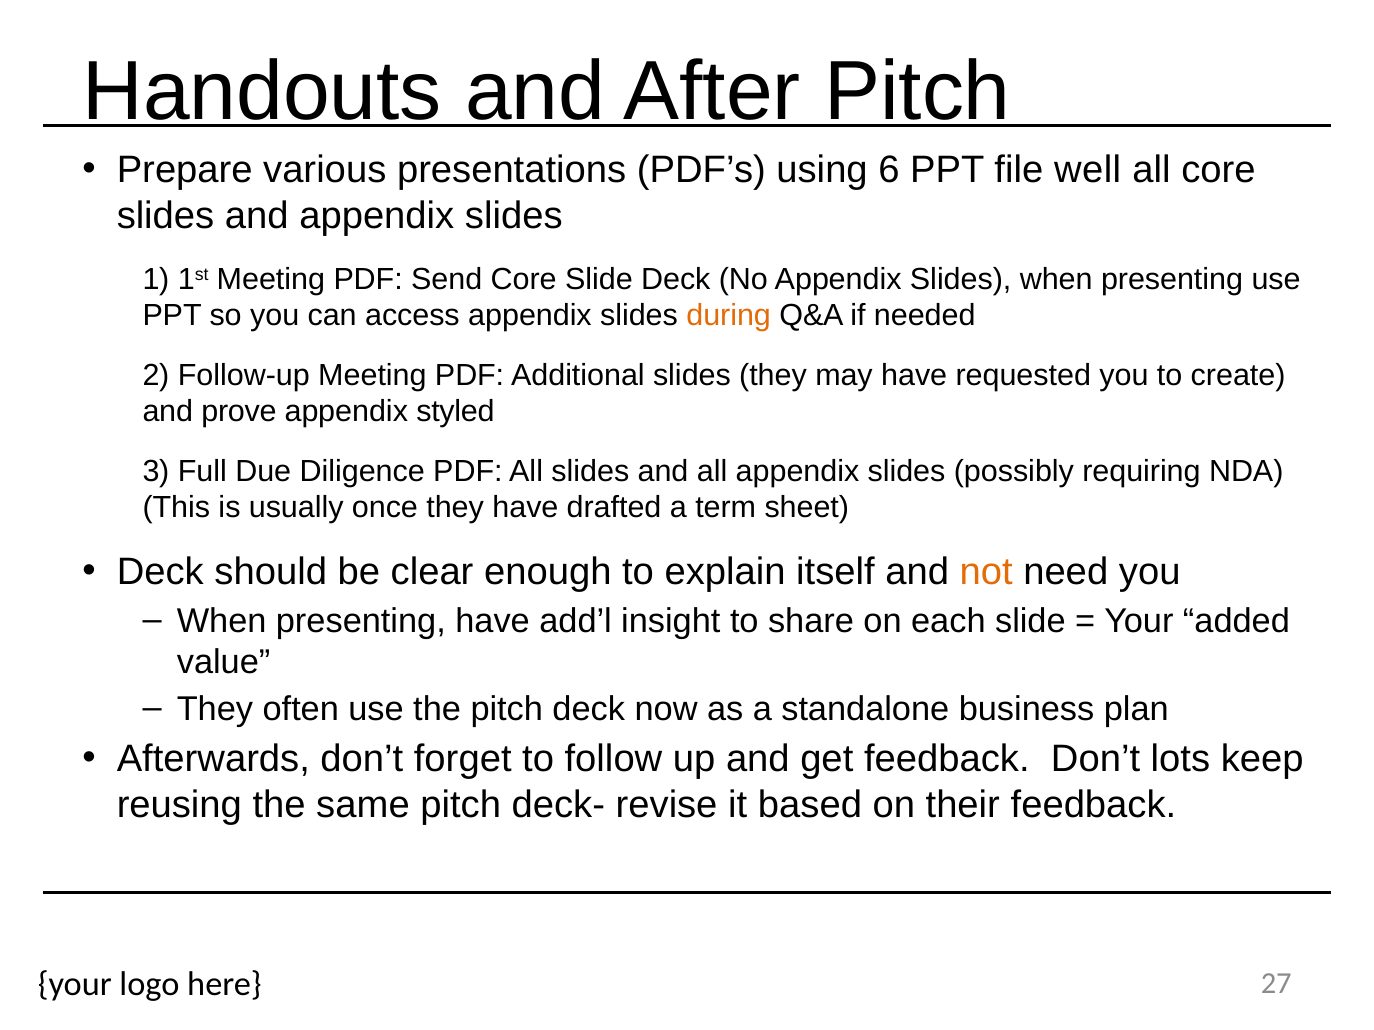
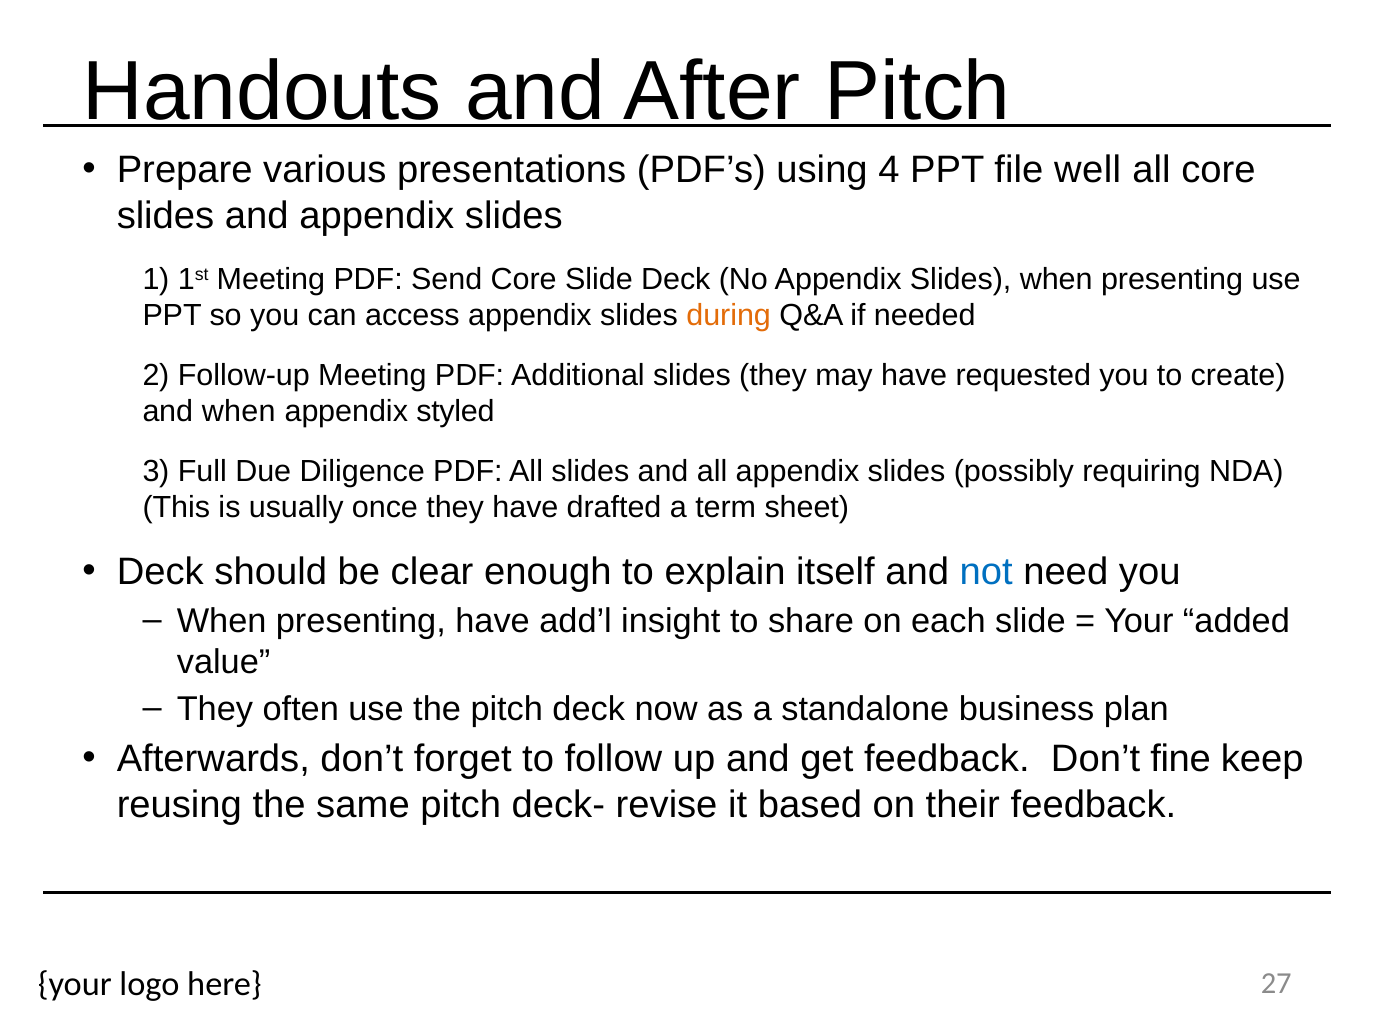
6: 6 -> 4
and prove: prove -> when
not colour: orange -> blue
lots: lots -> fine
